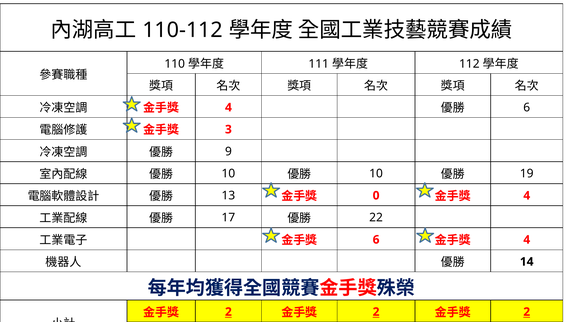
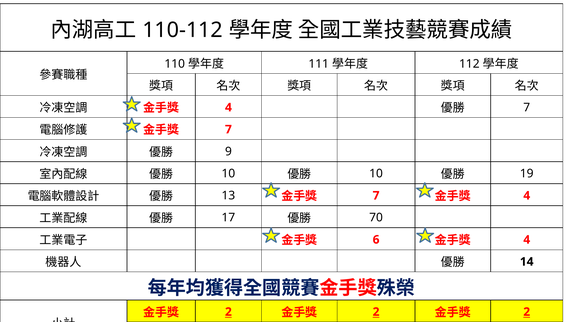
6 at (527, 107): 6 -> 7
3 at (228, 129): 3 -> 7
0 at (376, 195): 0 -> 7
22: 22 -> 70
